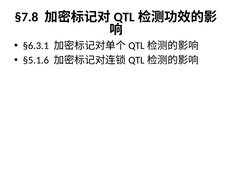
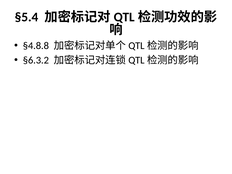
§7.8: §7.8 -> §5.4
§6.3.1: §6.3.1 -> §4.8.8
§5.1.6: §5.1.6 -> §6.3.2
